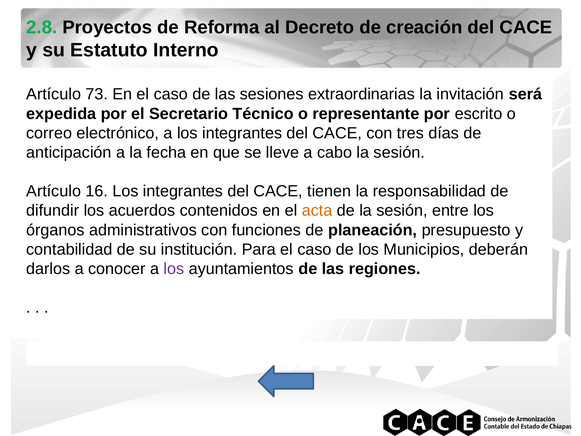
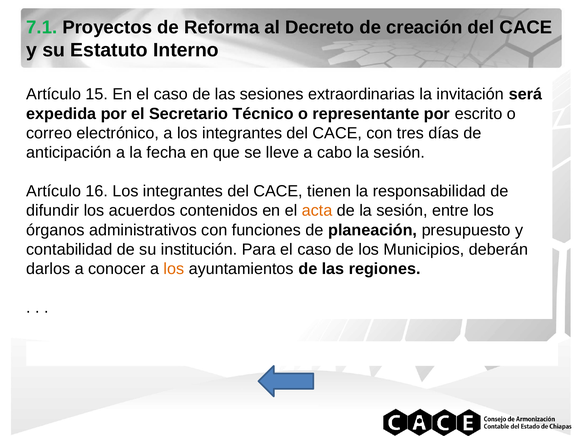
2.8: 2.8 -> 7.1
73: 73 -> 15
los at (174, 269) colour: purple -> orange
